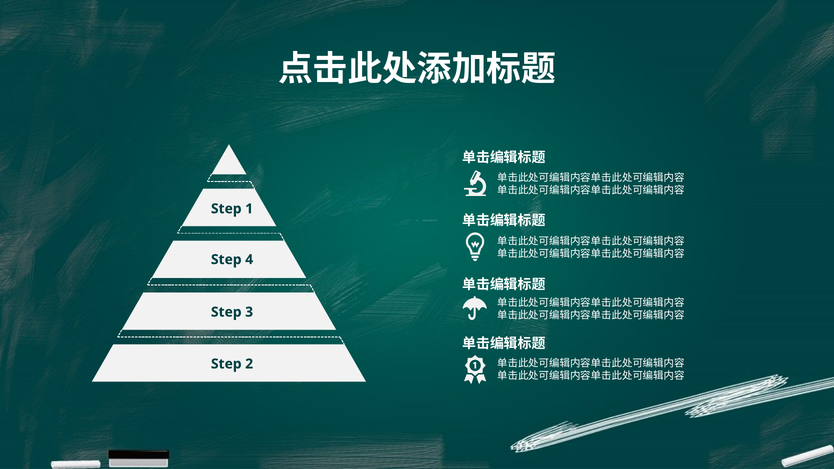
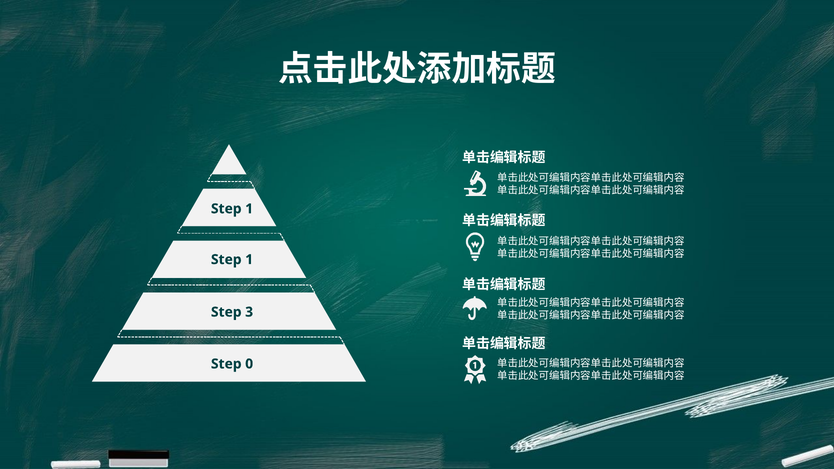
4 at (249, 260): 4 -> 1
2: 2 -> 0
